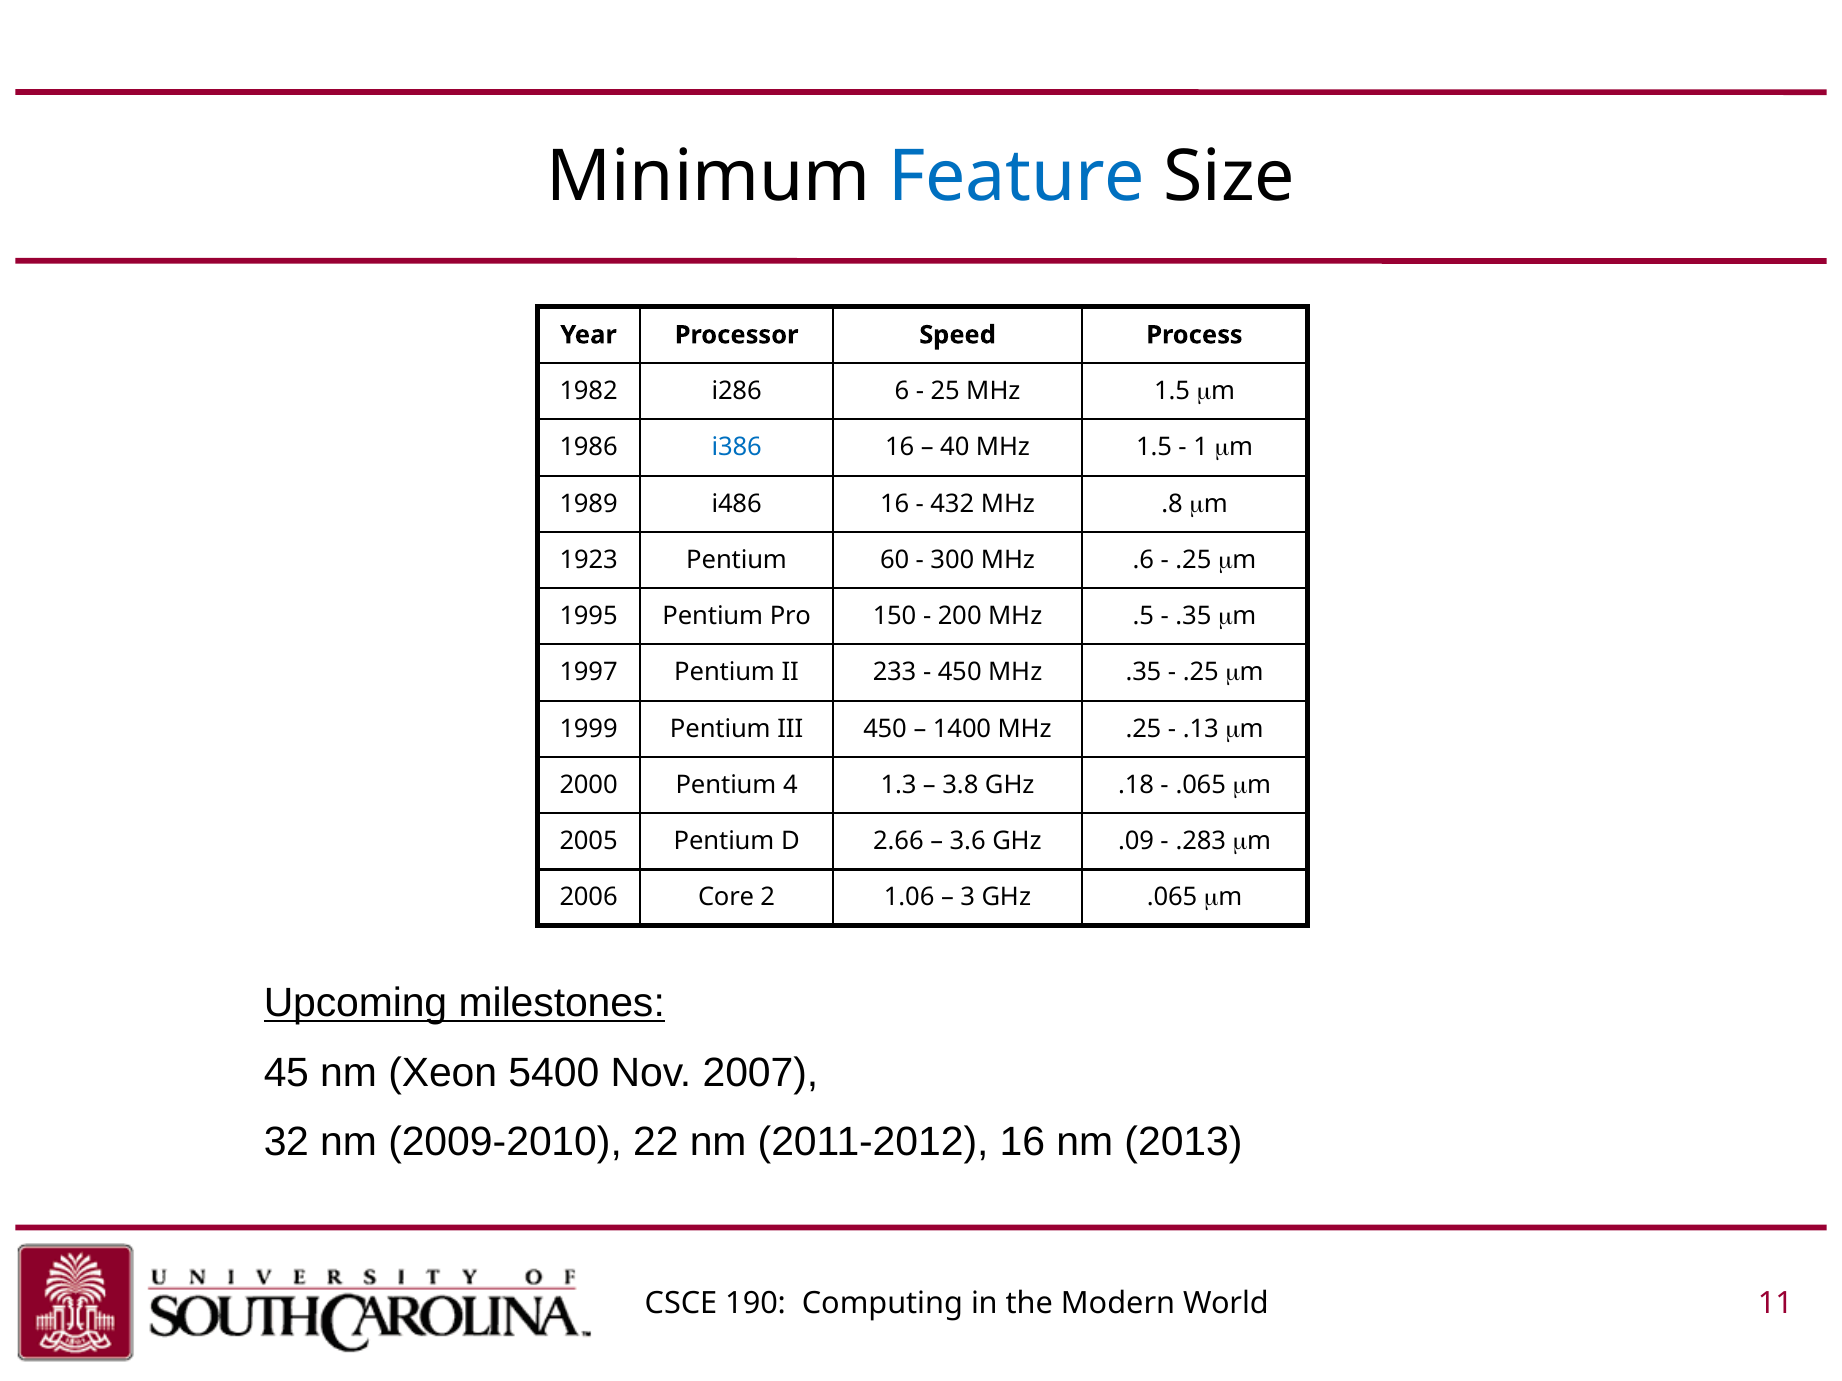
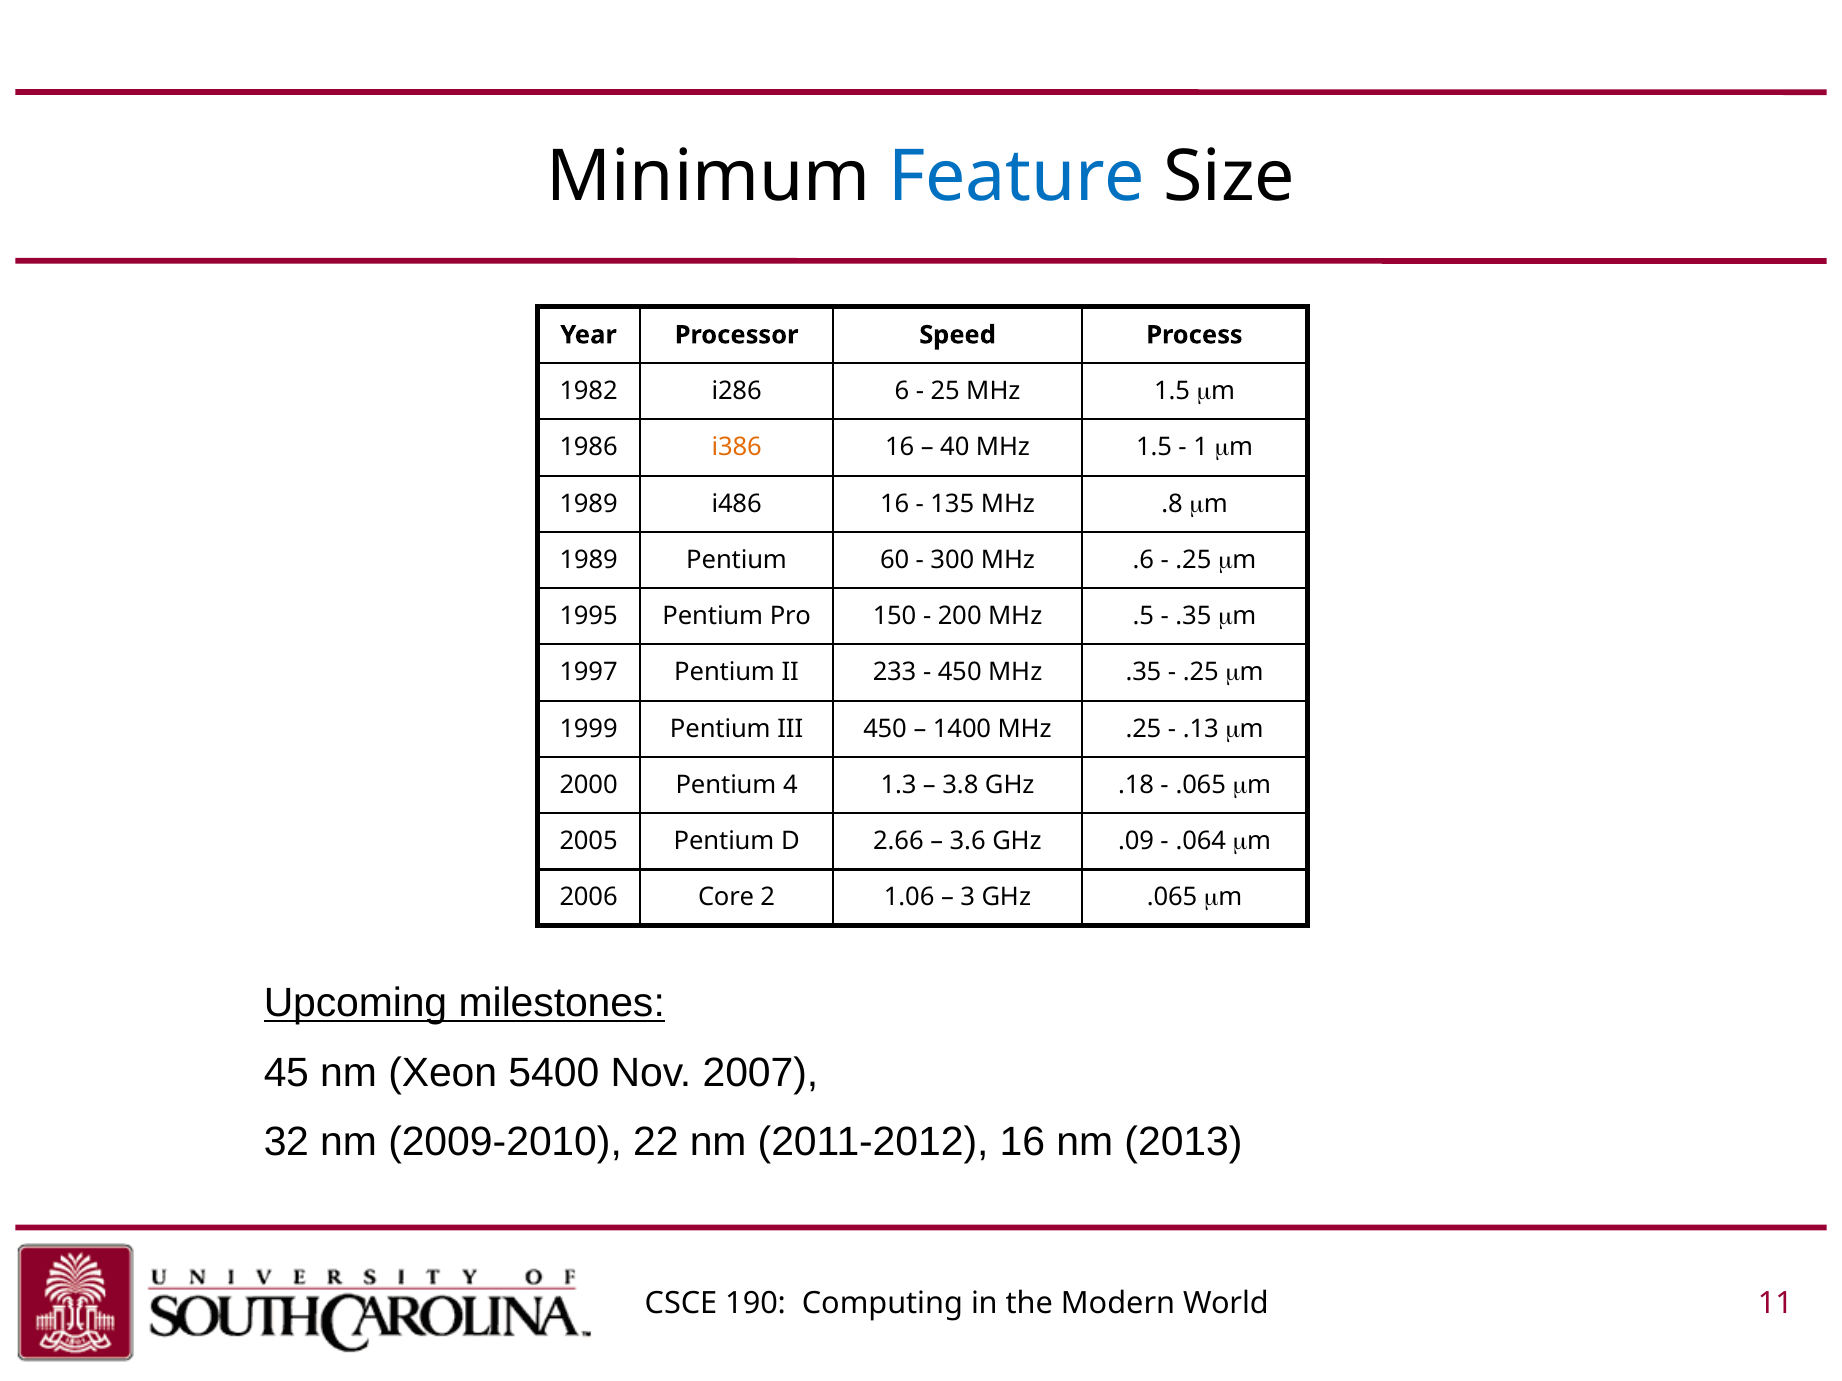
i386 colour: blue -> orange
432: 432 -> 135
1923 at (589, 560): 1923 -> 1989
.283: .283 -> .064
